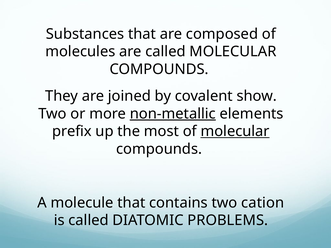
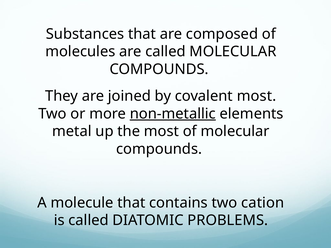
covalent show: show -> most
prefix: prefix -> metal
molecular at (235, 131) underline: present -> none
